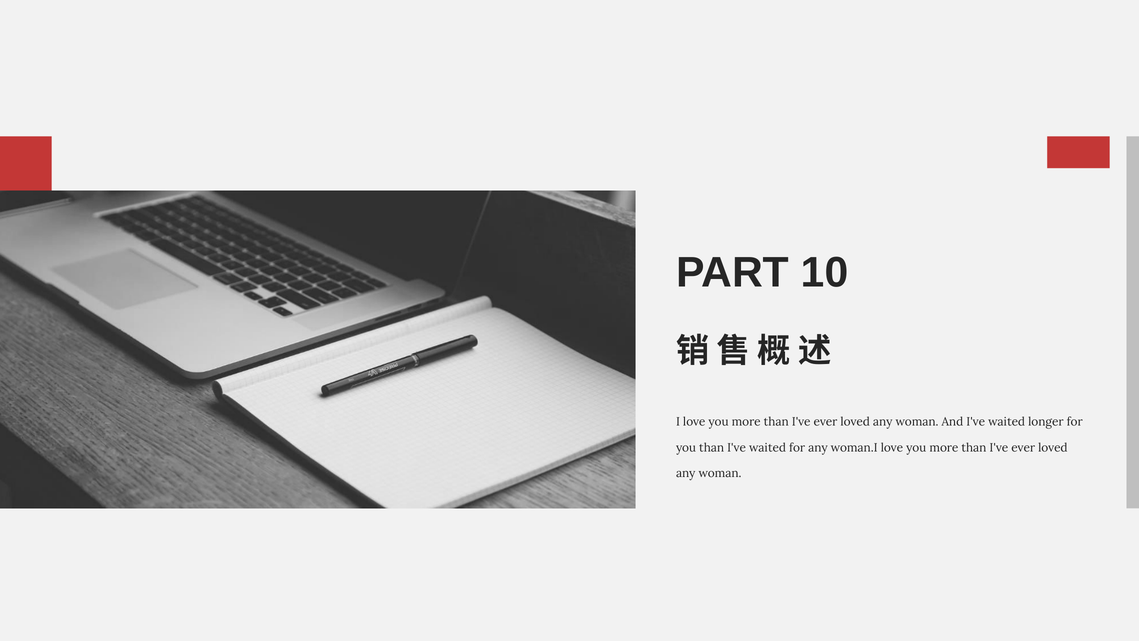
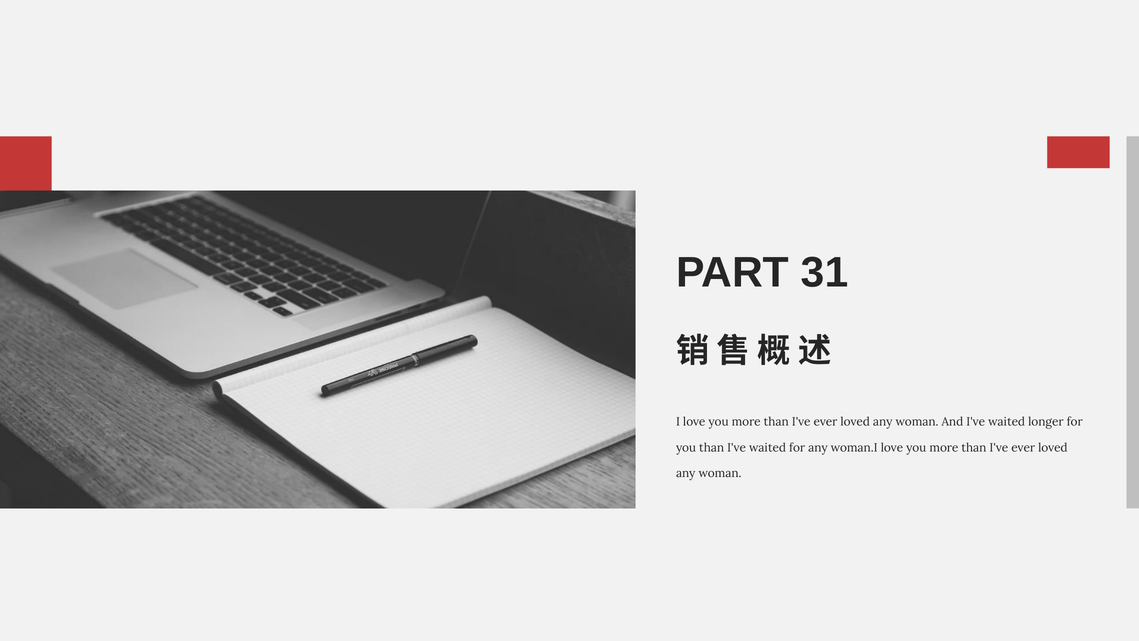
10: 10 -> 31
